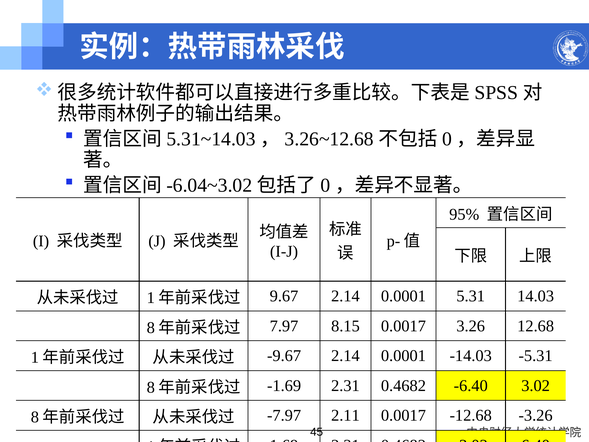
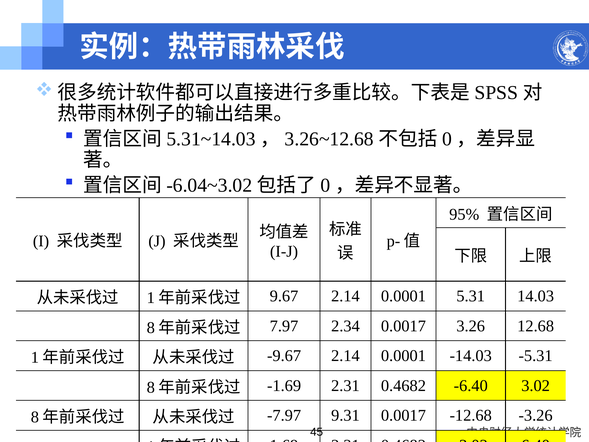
8.15: 8.15 -> 2.34
2.11: 2.11 -> 9.31
